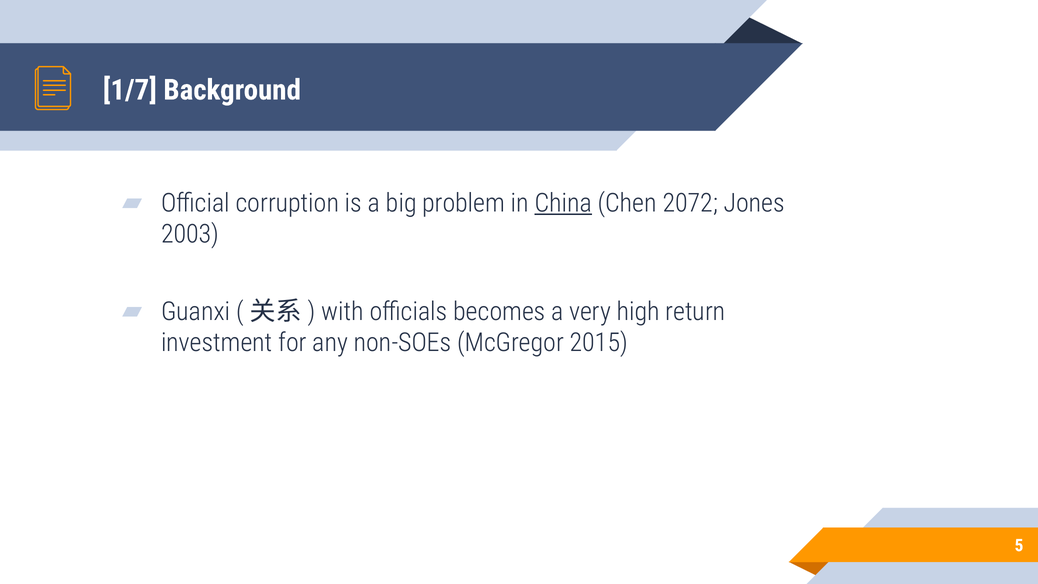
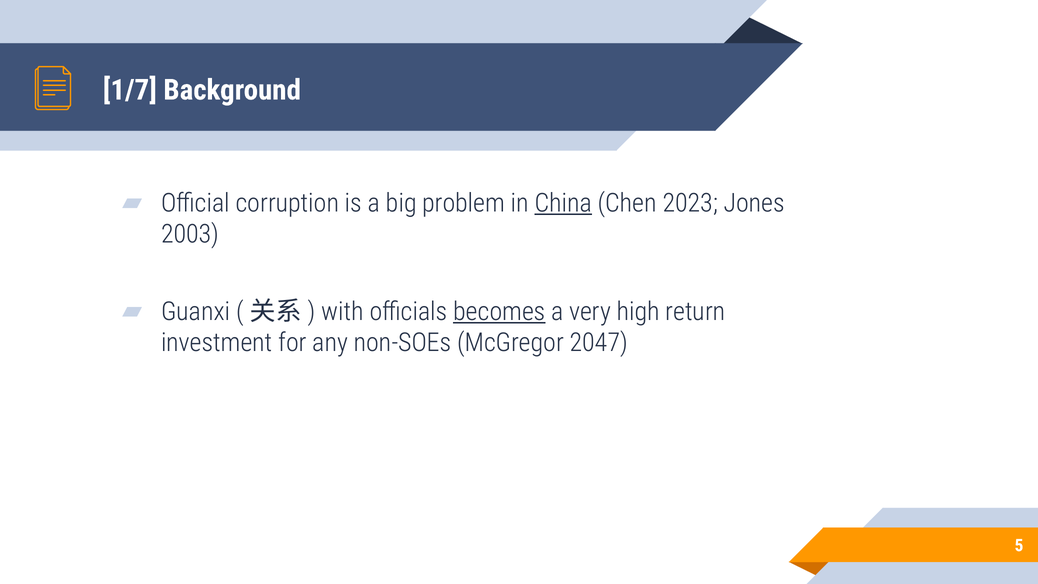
2072: 2072 -> 2023
becomes underline: none -> present
2015: 2015 -> 2047
